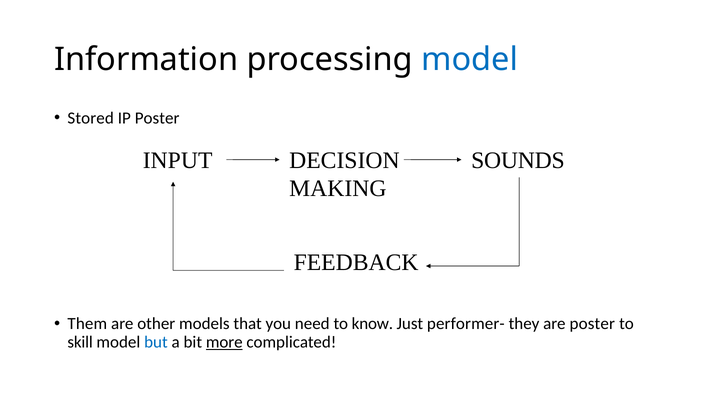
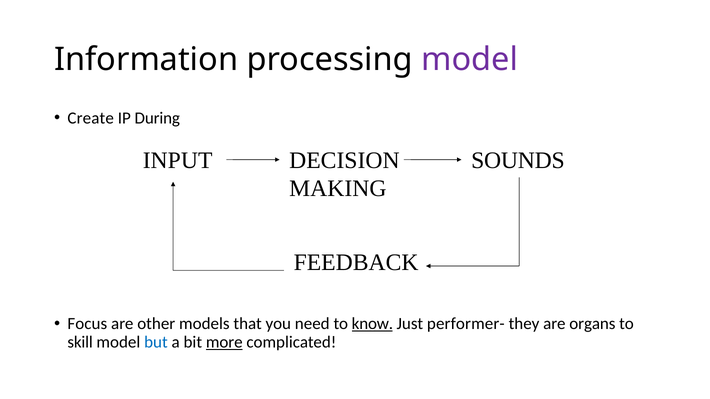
model at (470, 60) colour: blue -> purple
Stored: Stored -> Create
IP Poster: Poster -> During
Them: Them -> Focus
know underline: none -> present
are poster: poster -> organs
